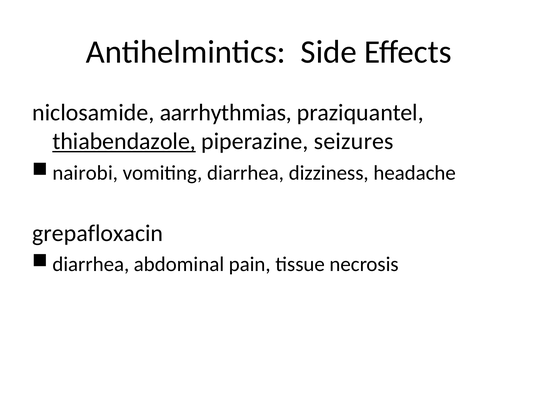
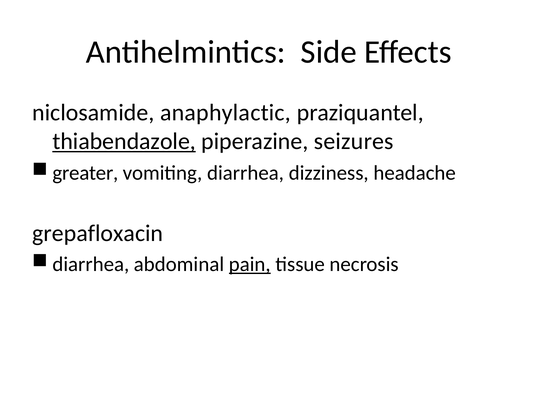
aarrhythmias: aarrhythmias -> anaphylactic
nairobi: nairobi -> greater
pain underline: none -> present
